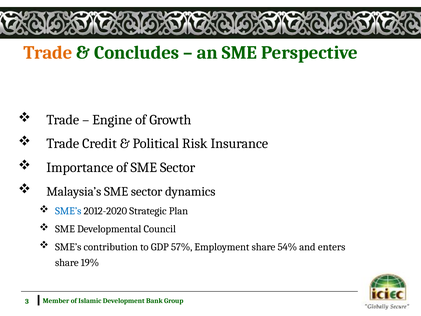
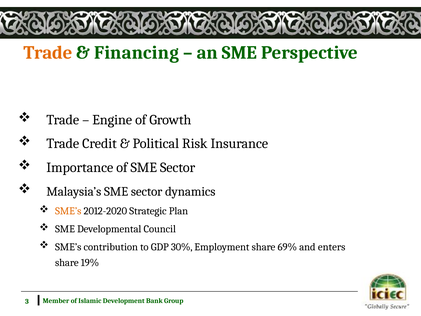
Concludes: Concludes -> Financing
SME’s at (68, 211) colour: blue -> orange
57%: 57% -> 30%
54%: 54% -> 69%
